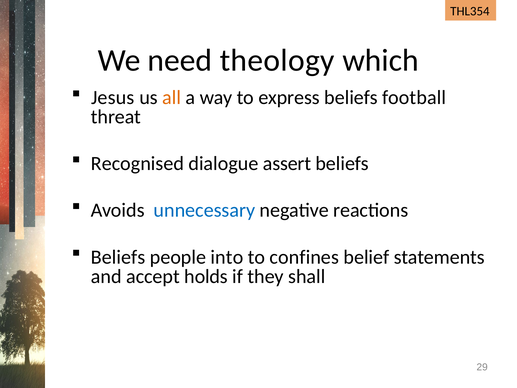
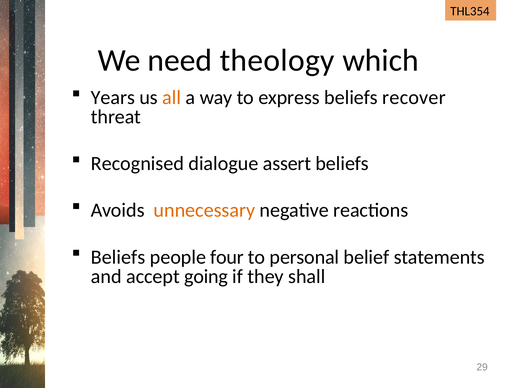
Jesus: Jesus -> Years
football: football -> recover
unnecessary colour: blue -> orange
into: into -> four
confines: confines -> personal
holds: holds -> going
